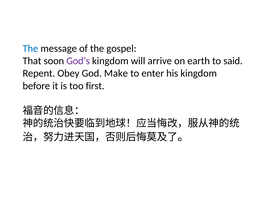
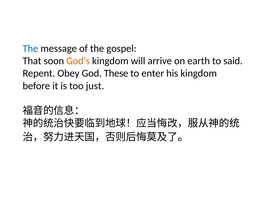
God’s colour: purple -> orange
Make: Make -> These
first: first -> just
